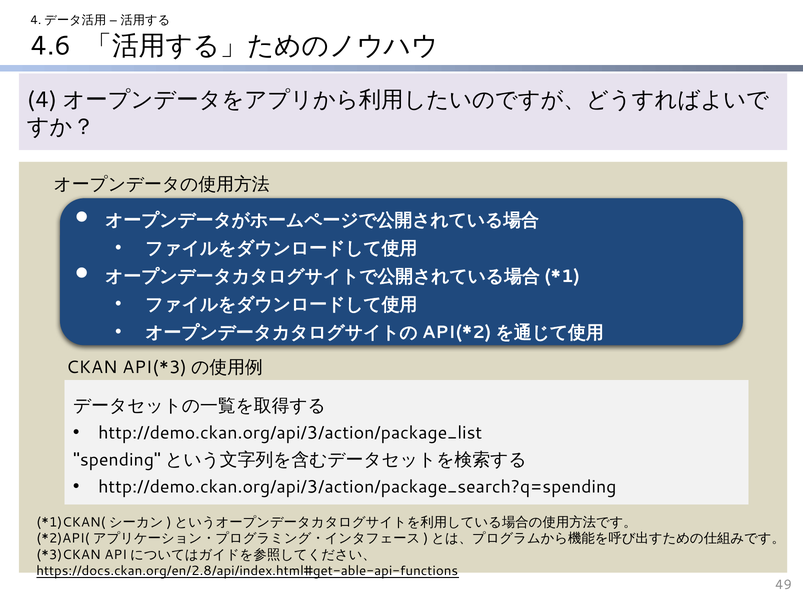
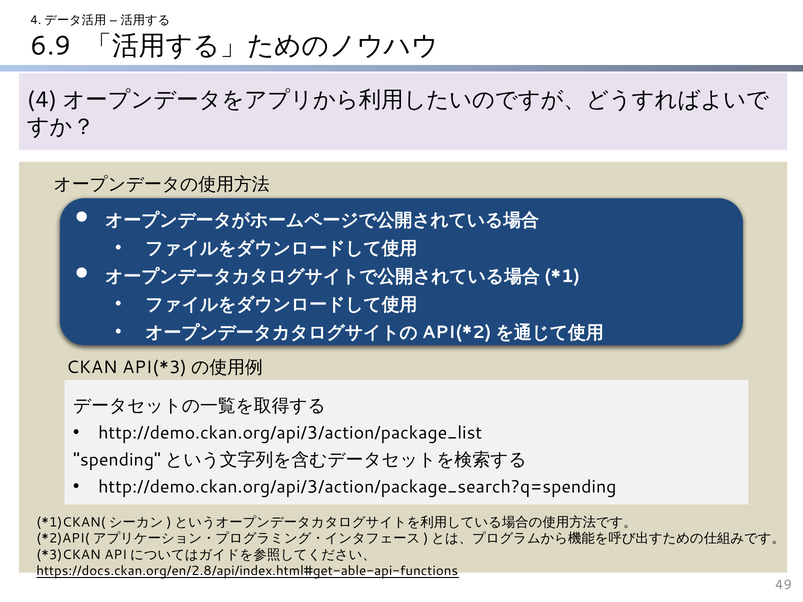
4.6: 4.6 -> 6.9
